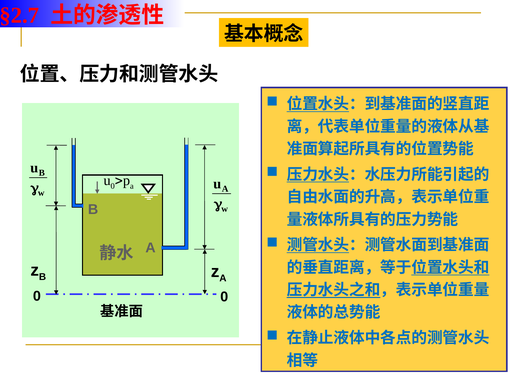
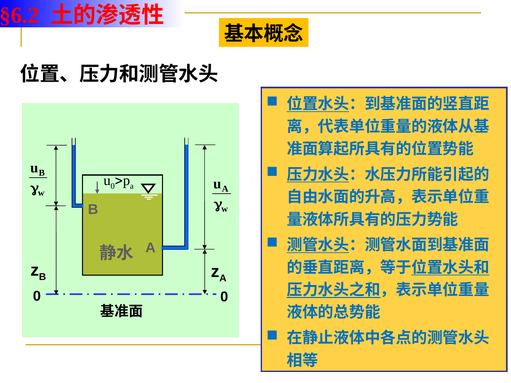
§2.7: §2.7 -> §6.2
